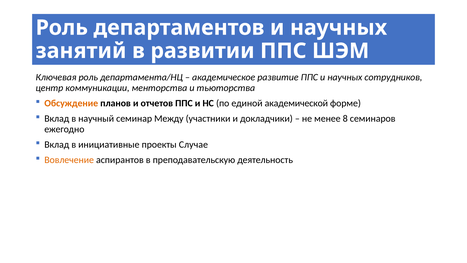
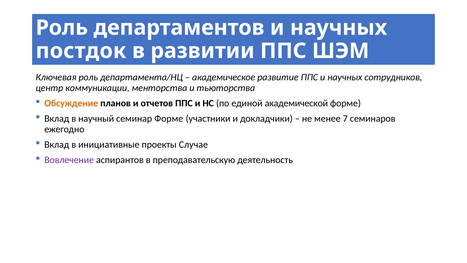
занятий: занятий -> постдок
семинар Между: Между -> Форме
8: 8 -> 7
Вовлечение colour: orange -> purple
